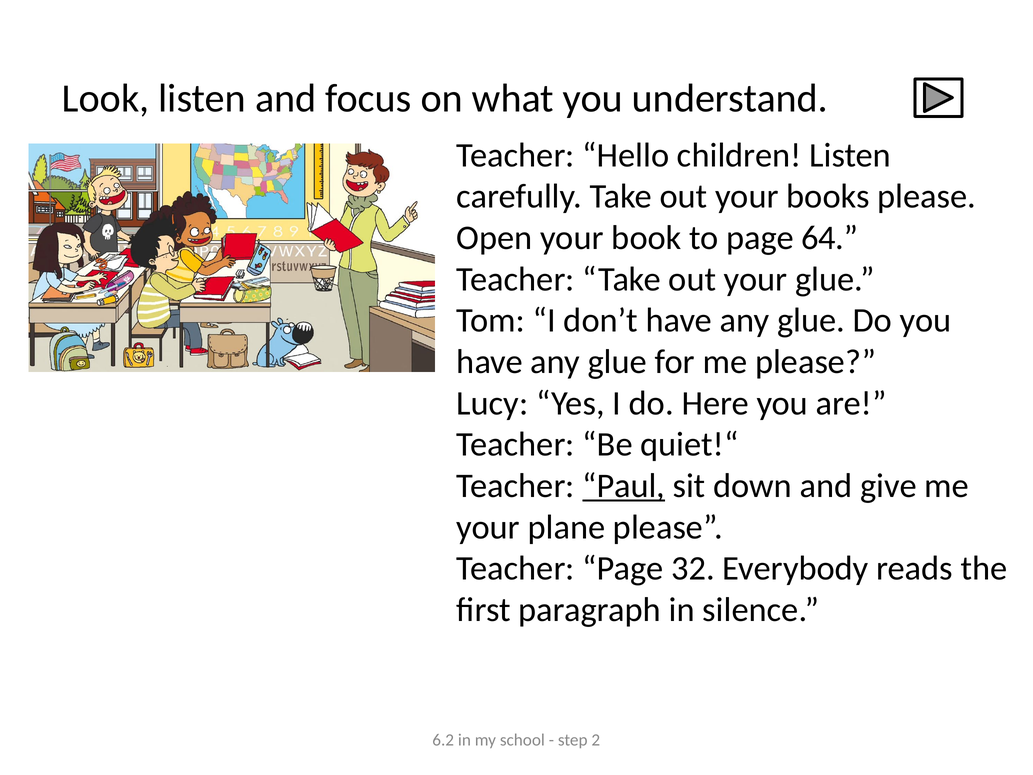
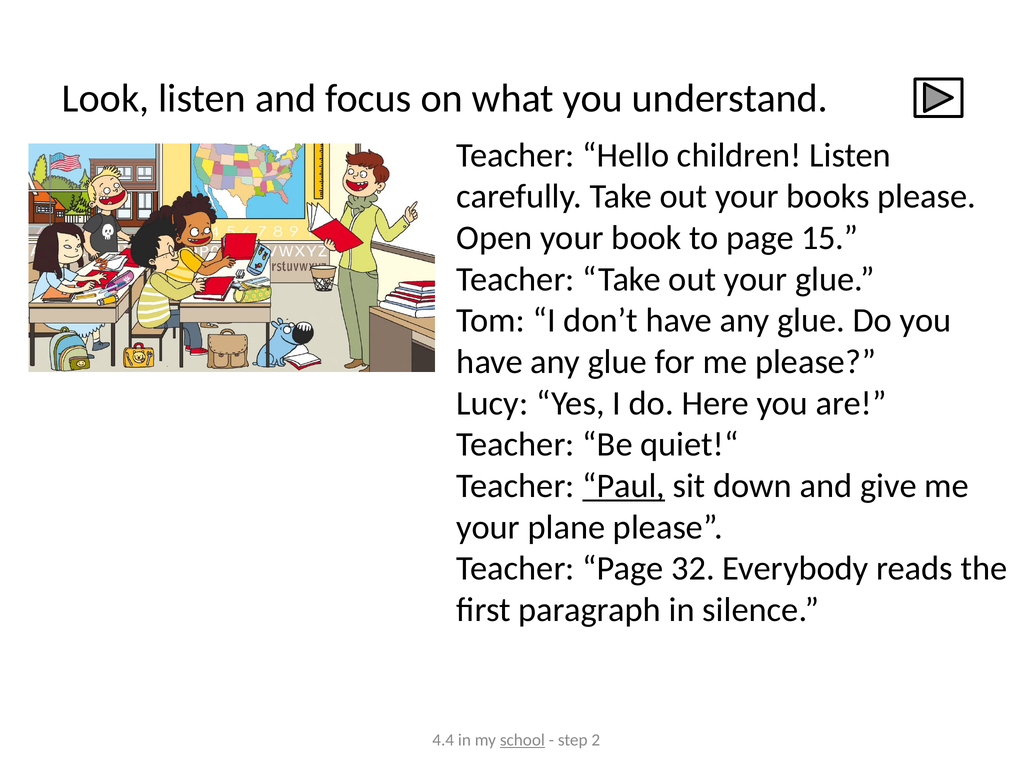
64: 64 -> 15
6.2: 6.2 -> 4.4
school underline: none -> present
